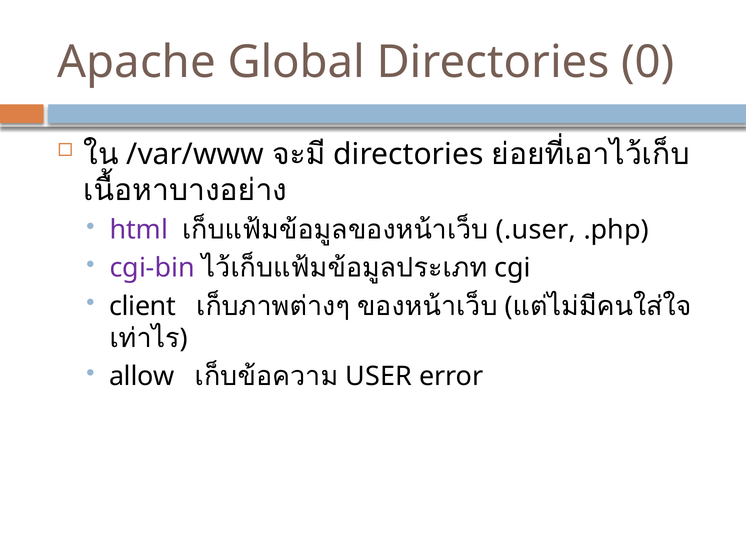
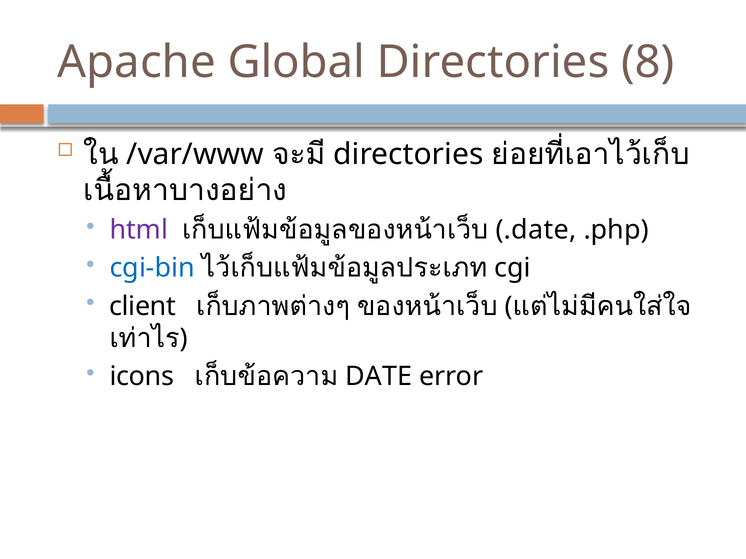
0: 0 -> 8
.user: .user -> .date
cgi-bin colour: purple -> blue
allow: allow -> icons
USER: USER -> DATE
